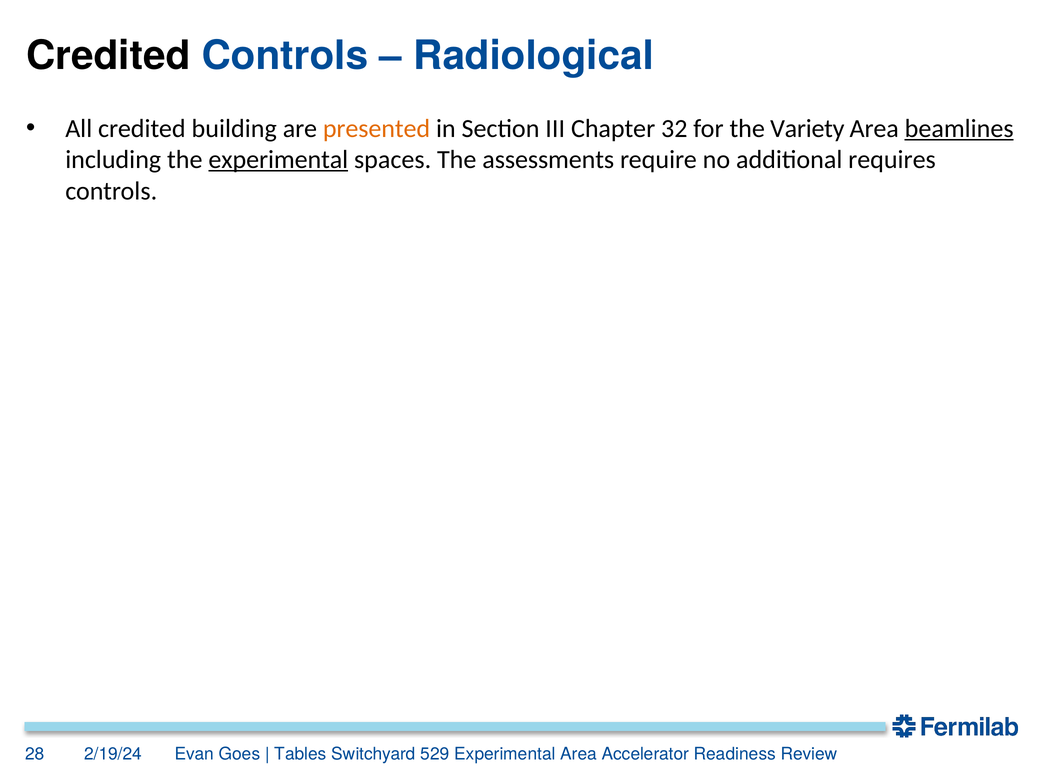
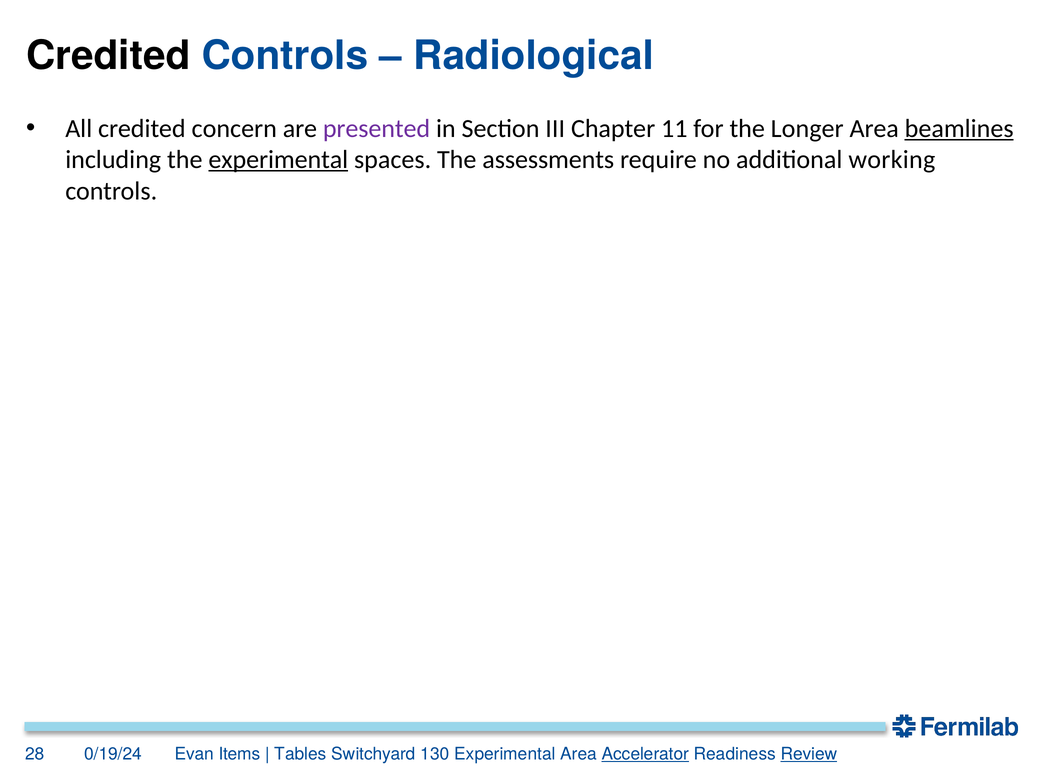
building: building -> concern
presented colour: orange -> purple
32: 32 -> 11
Variety: Variety -> Longer
requires: requires -> working
2/19/24: 2/19/24 -> 0/19/24
Goes: Goes -> Items
529: 529 -> 130
Accelerator underline: none -> present
Review underline: none -> present
